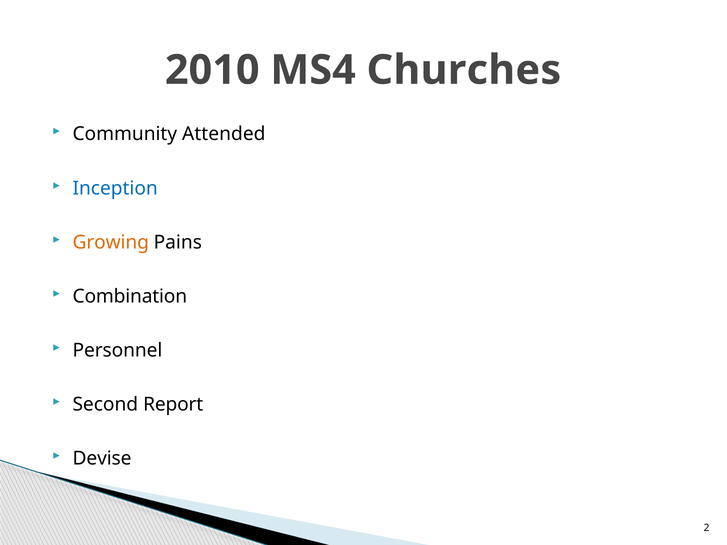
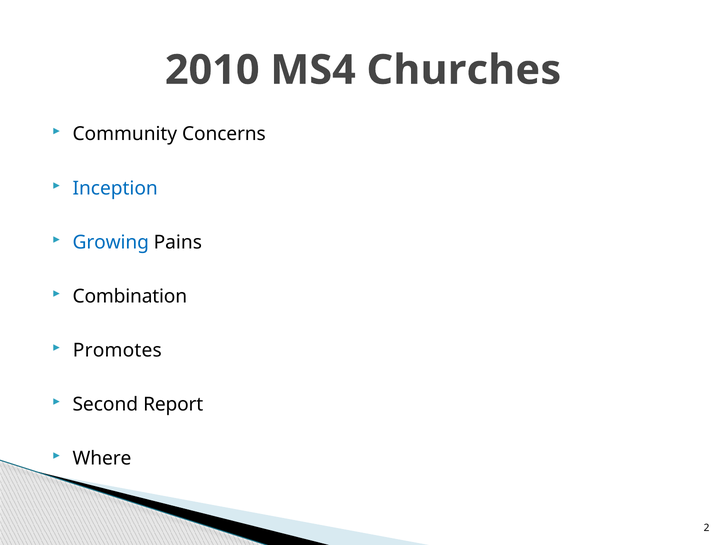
Attended: Attended -> Concerns
Growing colour: orange -> blue
Personnel: Personnel -> Promotes
Devise: Devise -> Where
